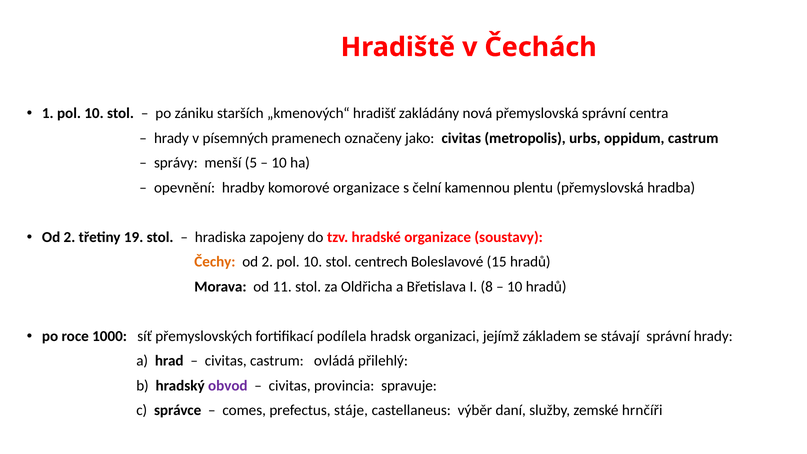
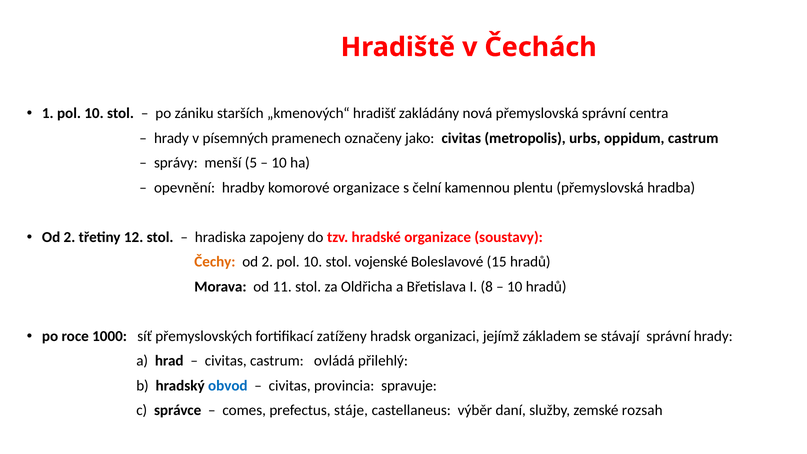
19: 19 -> 12
centrech: centrech -> vojenské
podílela: podílela -> zatíženy
obvod colour: purple -> blue
hrnčíři: hrnčíři -> rozsah
